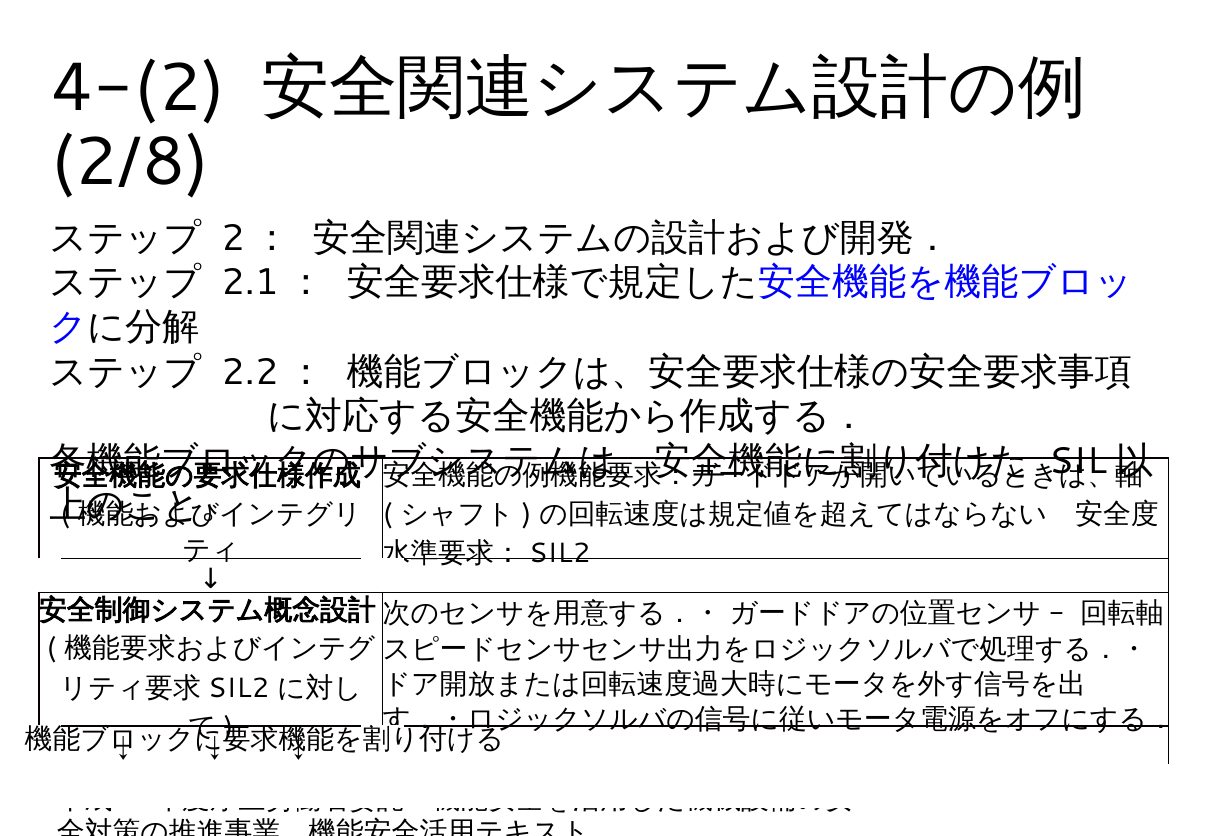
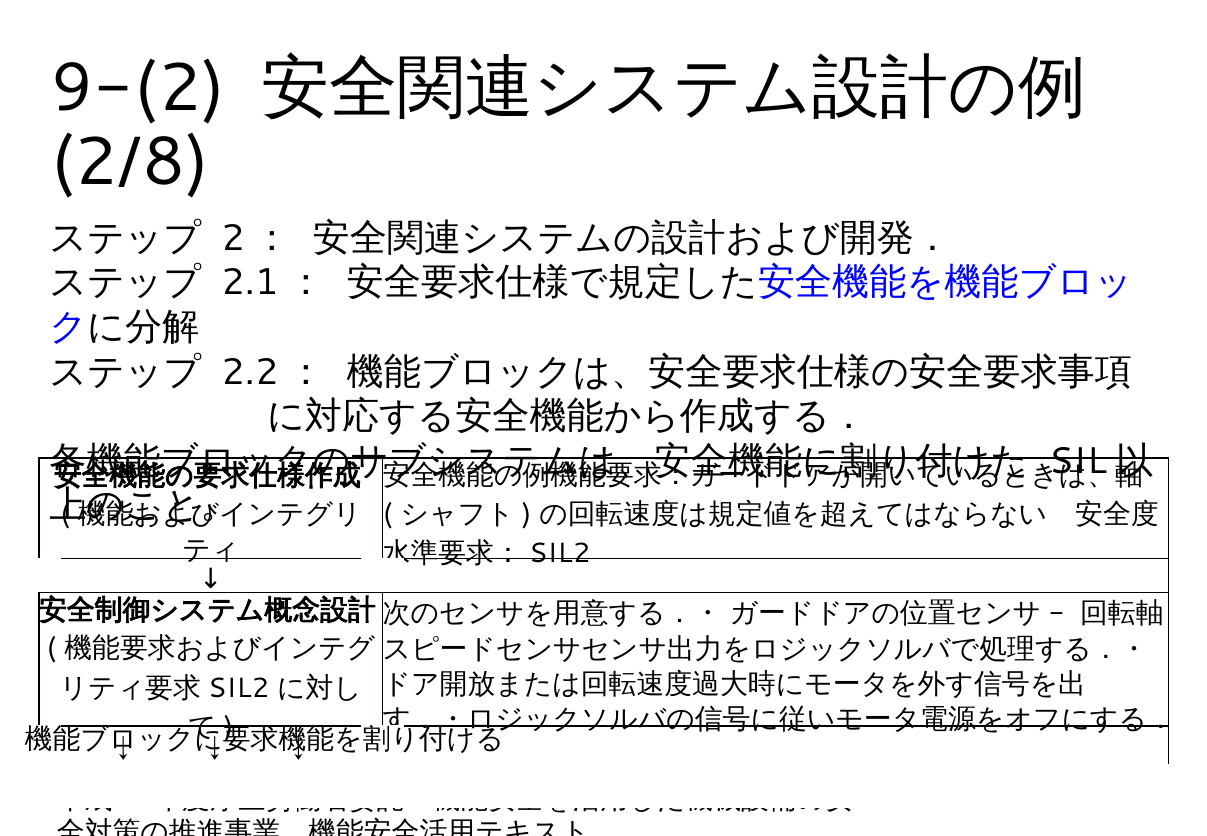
4-(2: 4-(2 -> 9-(2
